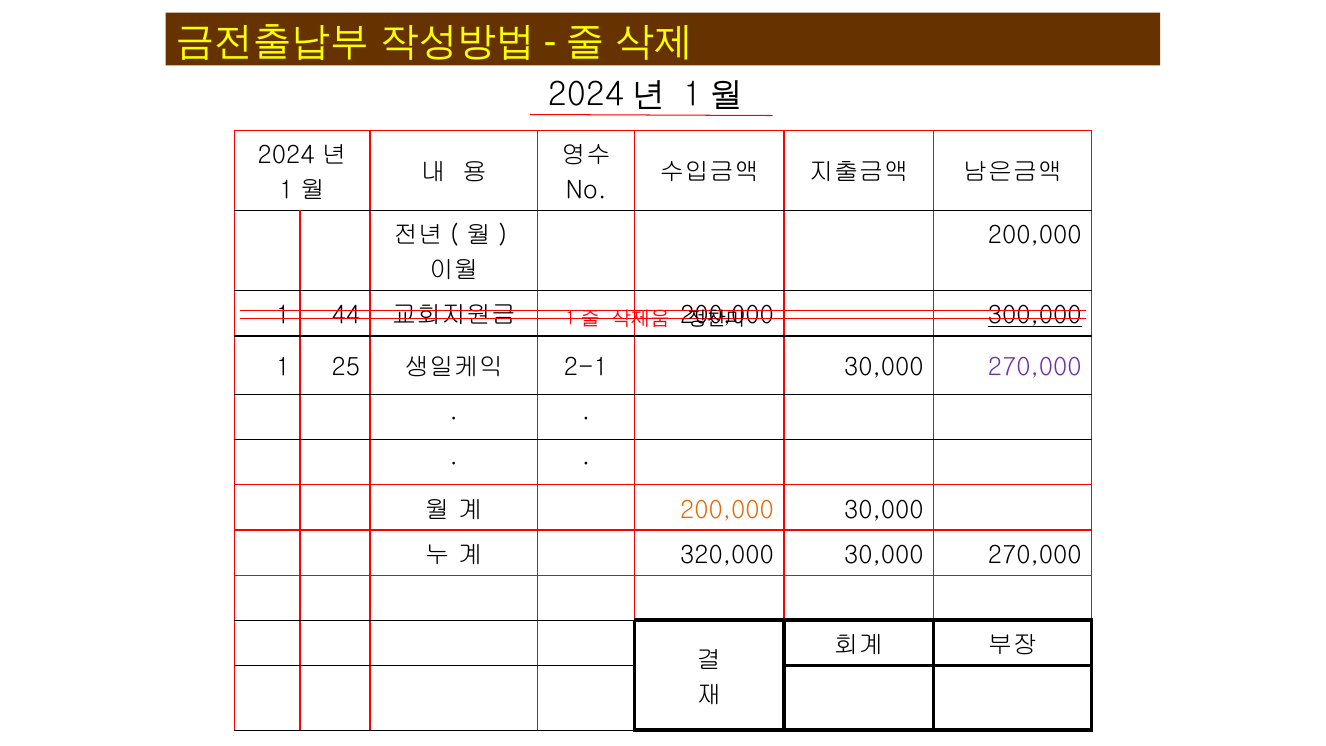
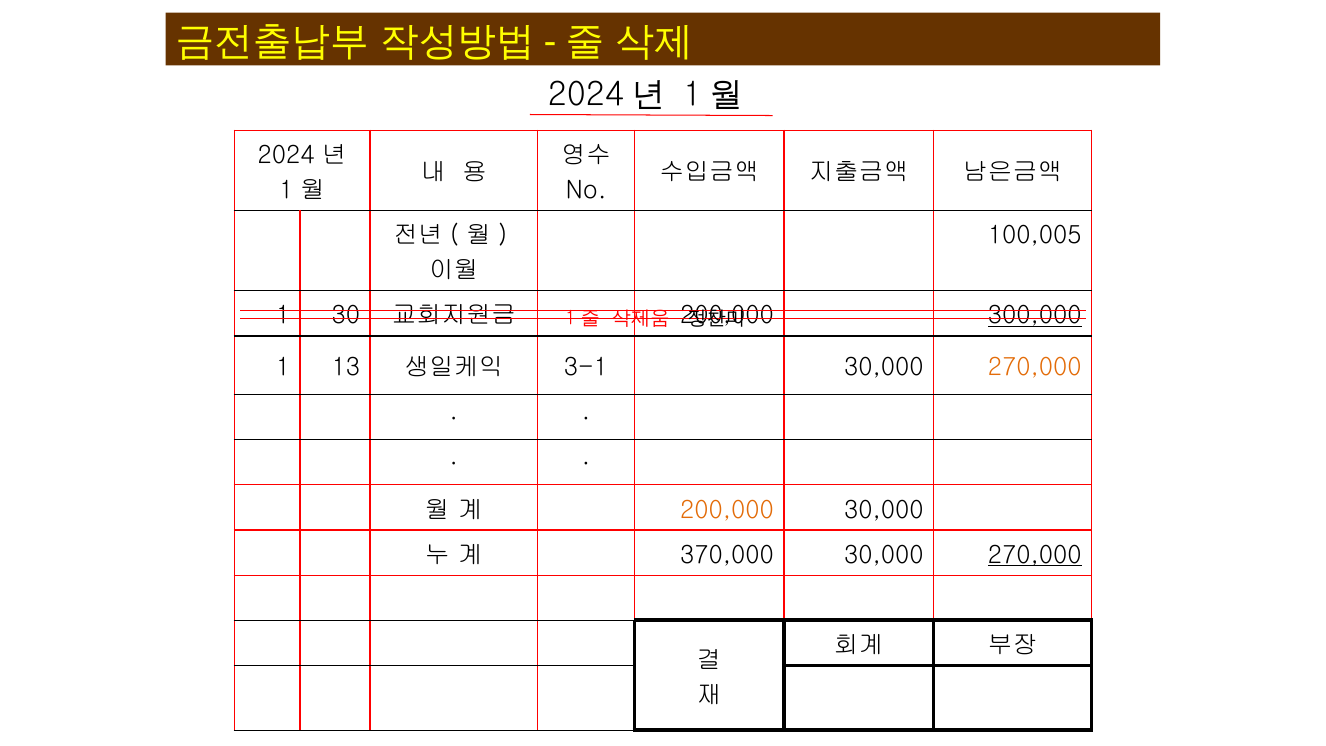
200,000 at (1035, 235): 200,000 -> 100,005
44: 44 -> 30
25: 25 -> 13
2-1: 2-1 -> 3-1
270,000 at (1035, 368) colour: purple -> orange
320,000: 320,000 -> 370,000
270,000 at (1035, 555) underline: none -> present
